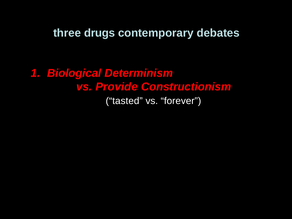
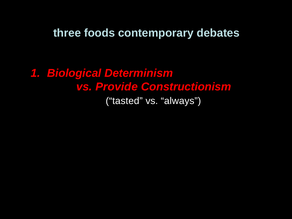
drugs: drugs -> foods
forever: forever -> always
